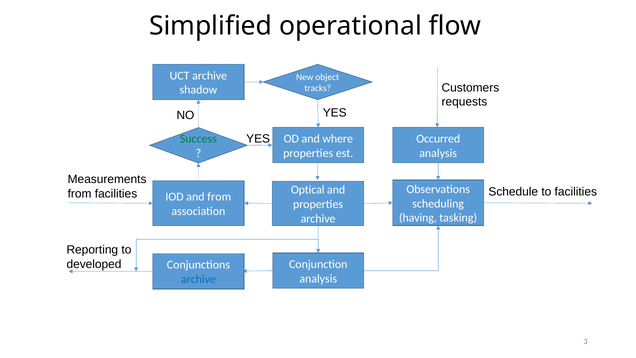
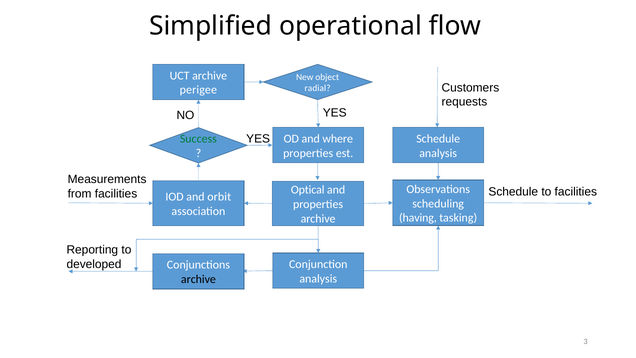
tracks: tracks -> radial
shadow: shadow -> perigee
Occurred at (438, 139): Occurred -> Schedule
and from: from -> orbit
archive at (198, 279) colour: blue -> black
